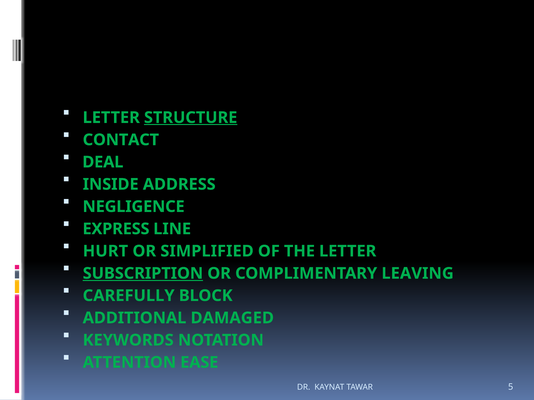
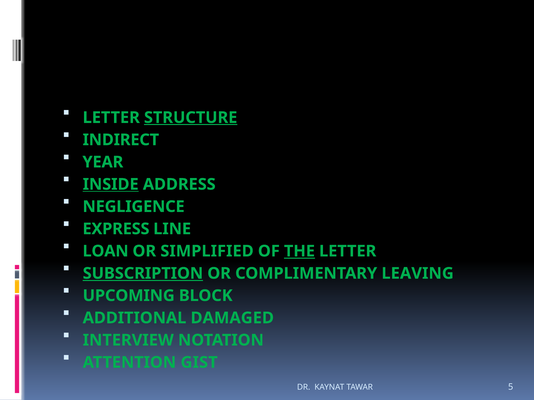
CONTACT: CONTACT -> INDIRECT
DEAL: DEAL -> YEAR
INSIDE underline: none -> present
HURT: HURT -> LOAN
THE underline: none -> present
CAREFULLY: CAREFULLY -> UPCOMING
KEYWORDS: KEYWORDS -> INTERVIEW
EASE: EASE -> GIST
